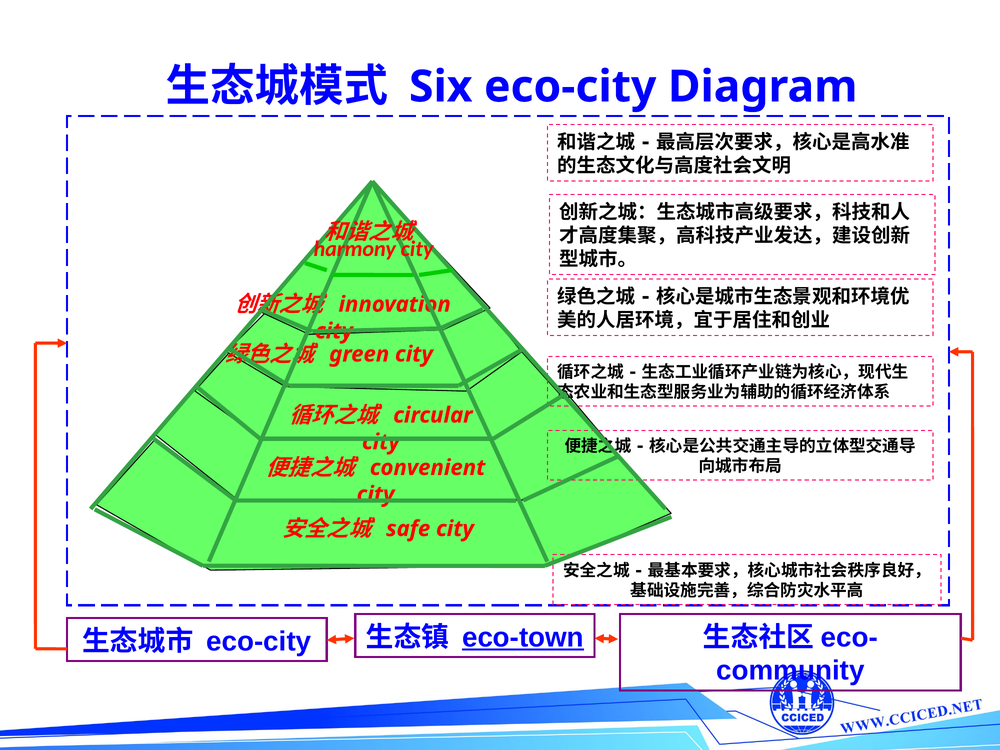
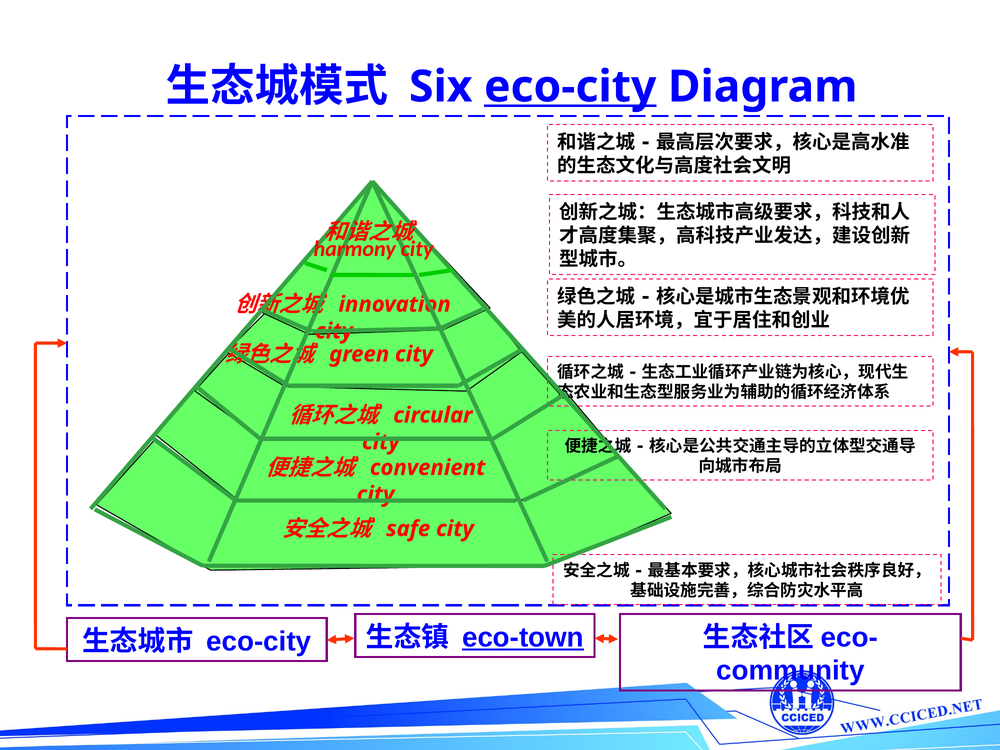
eco-city at (570, 87) underline: none -> present
